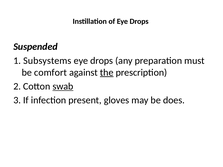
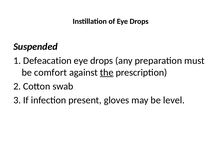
Subsystems: Subsystems -> Defeacation
swab underline: present -> none
does: does -> level
